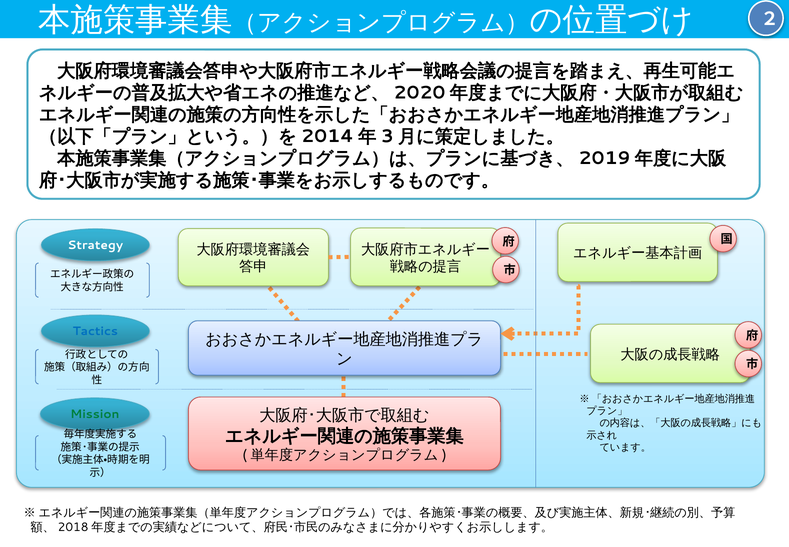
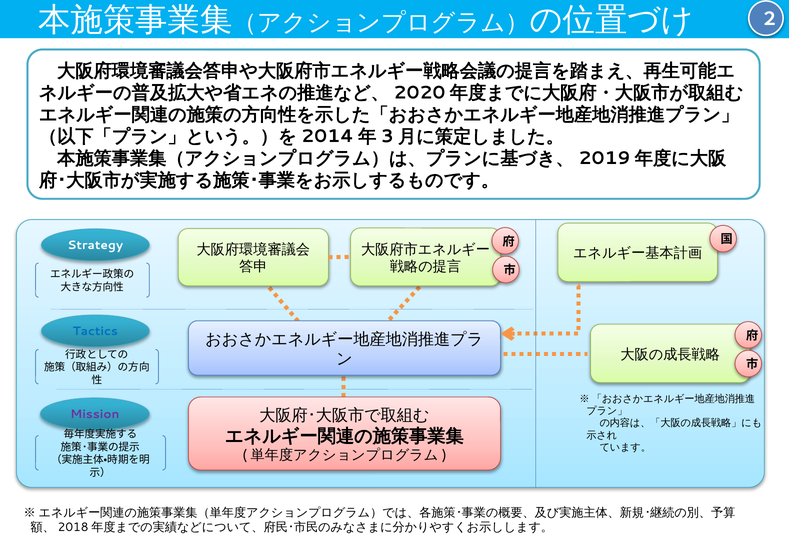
Mission colour: green -> purple
